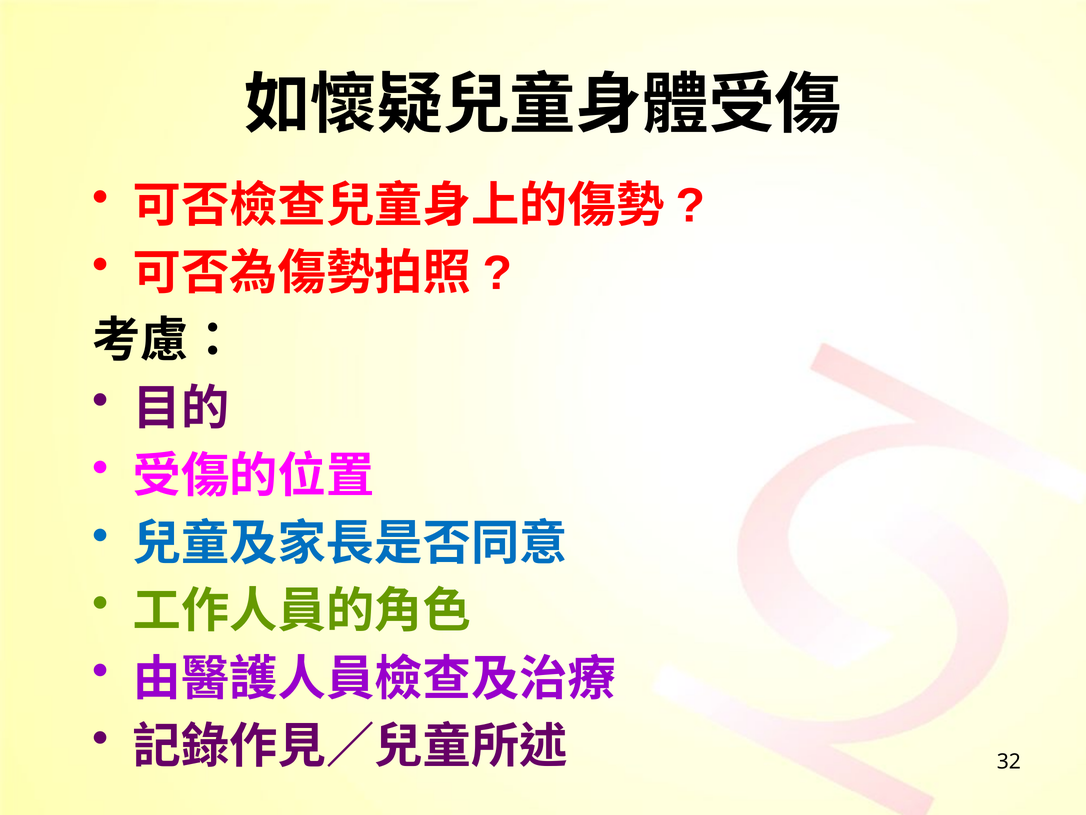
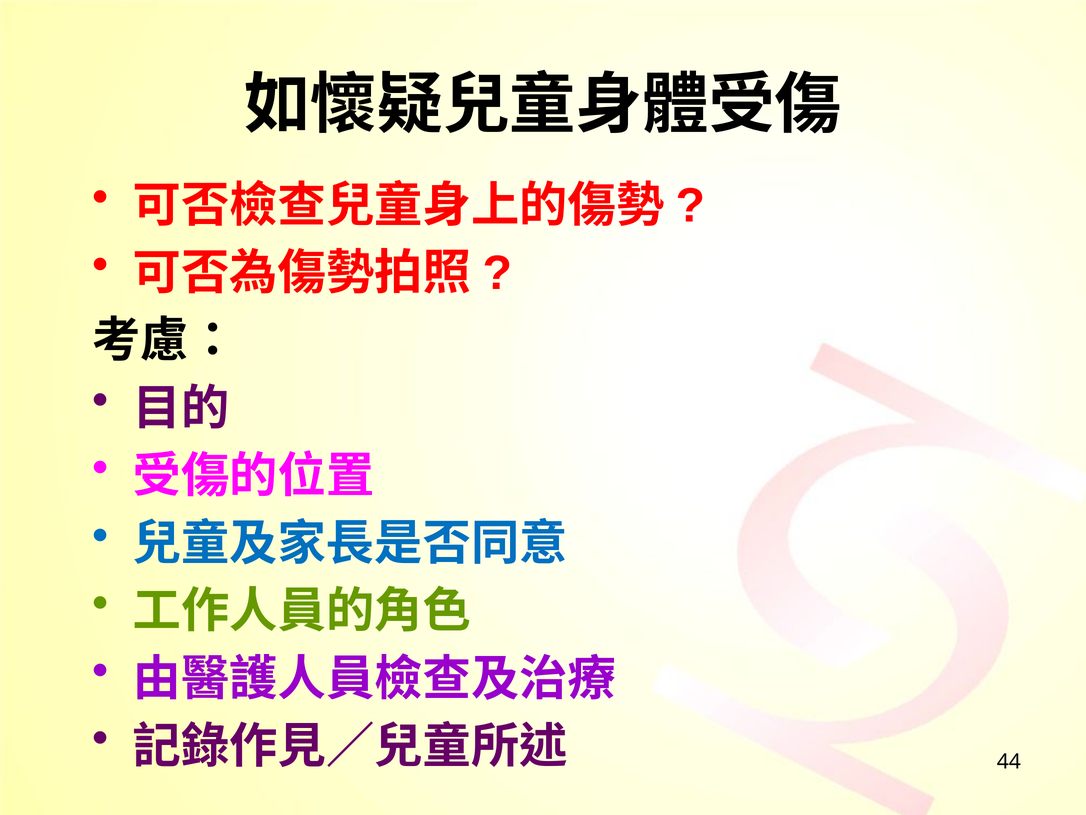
32: 32 -> 44
